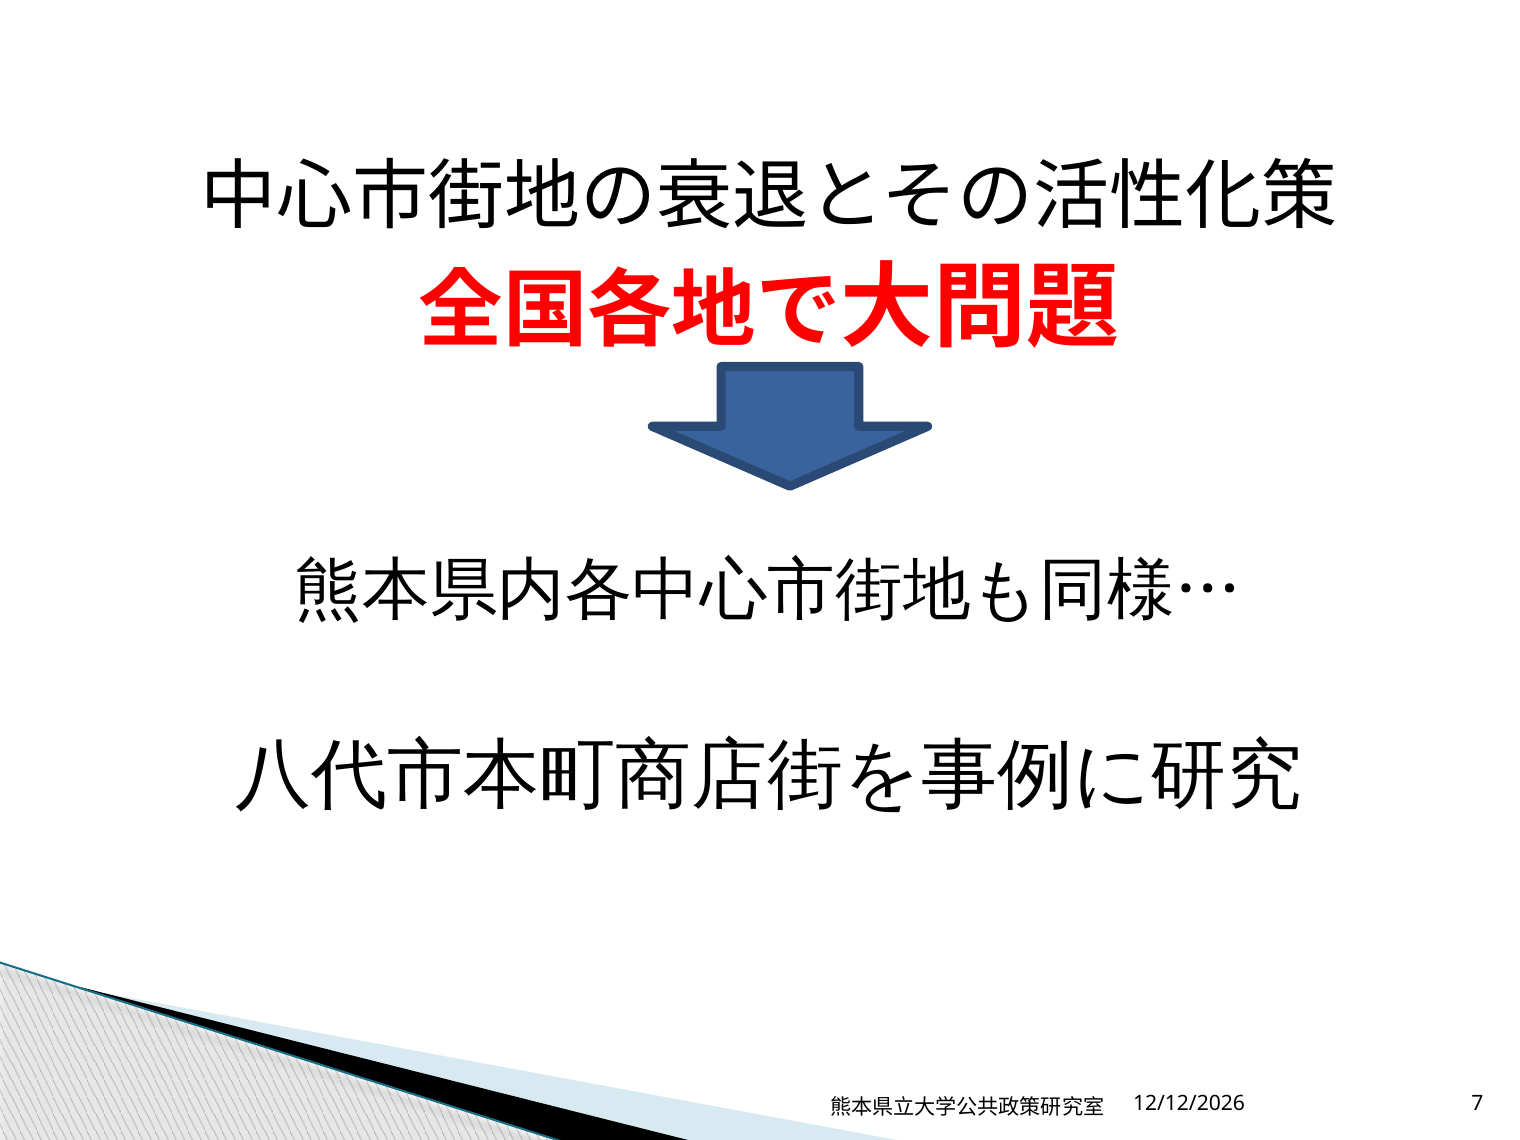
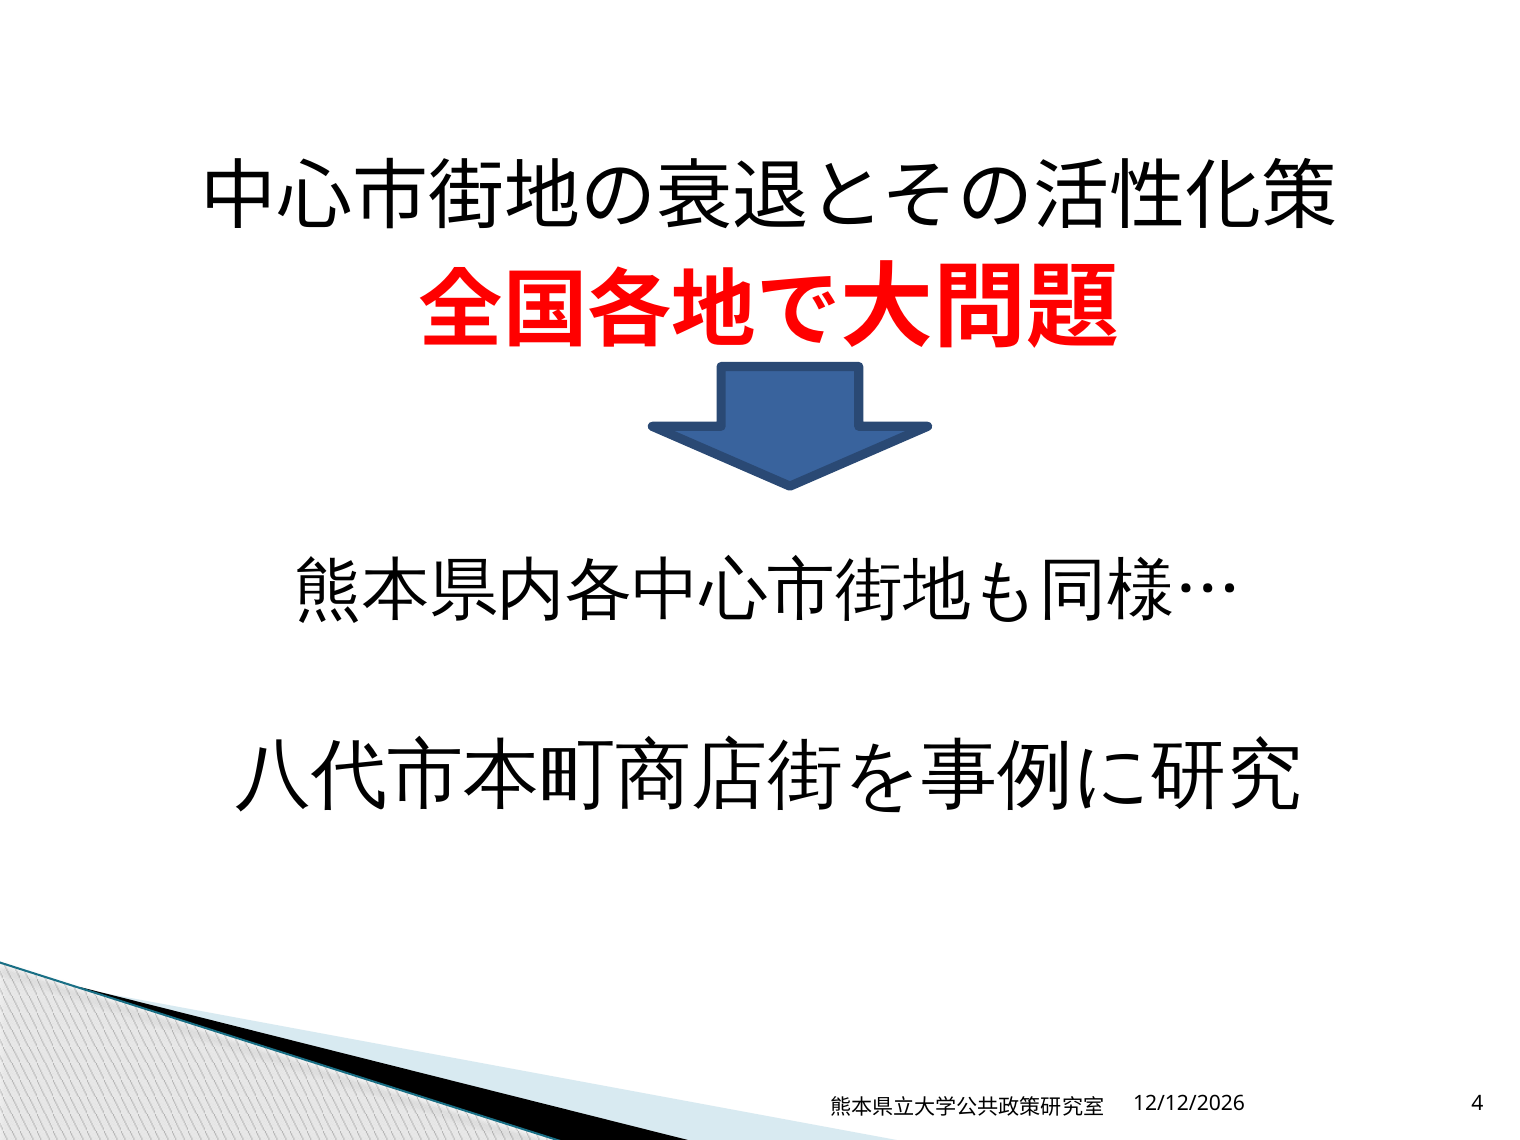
7: 7 -> 4
